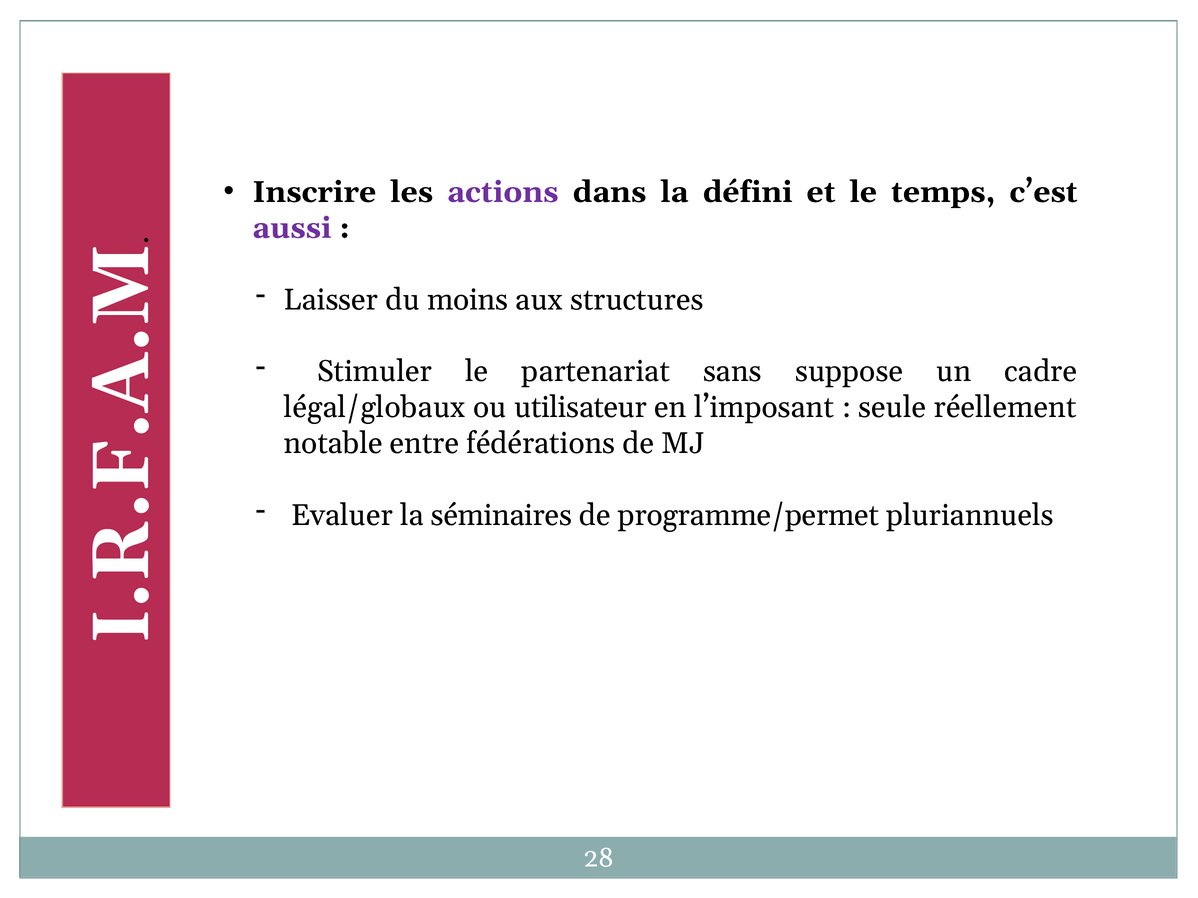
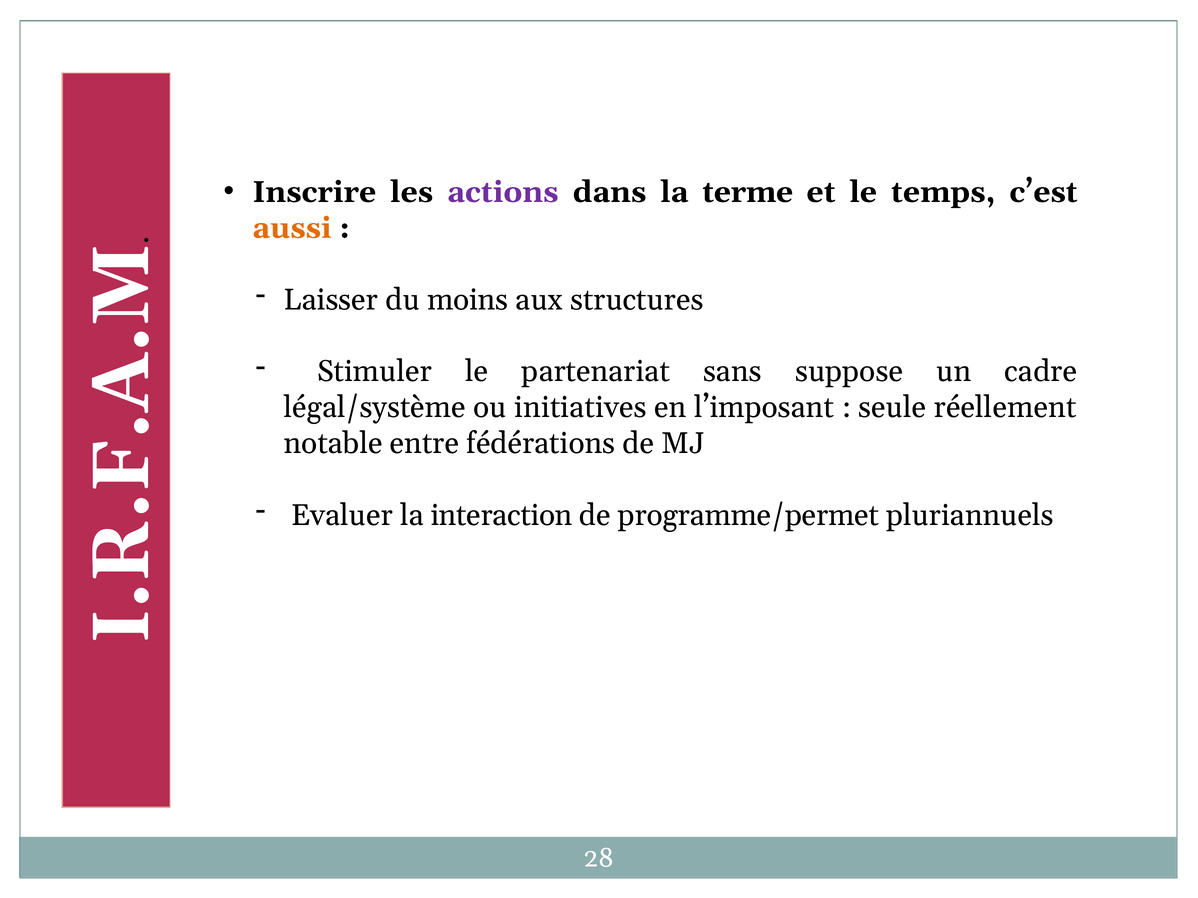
défini: défini -> terme
aussi colour: purple -> orange
légal/globaux: légal/globaux -> légal/système
utilisateur: utilisateur -> initiatives
séminaires: séminaires -> interaction
